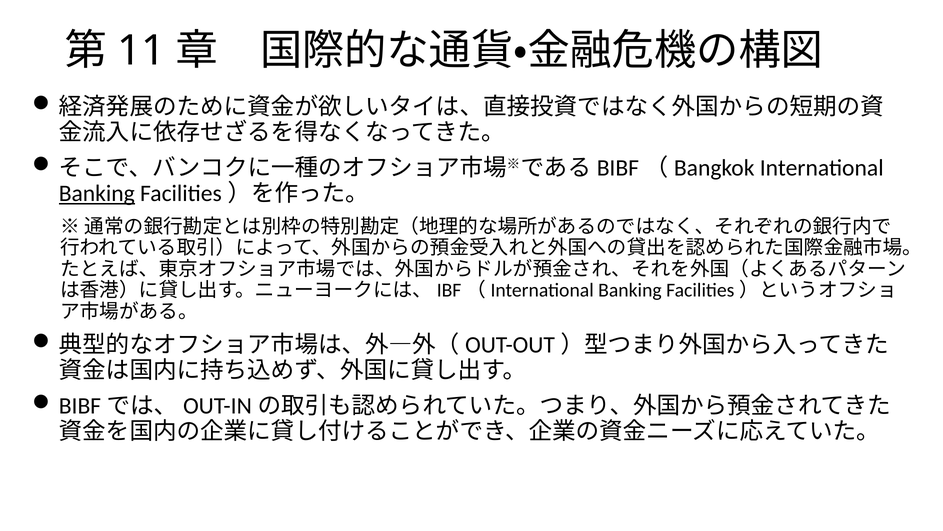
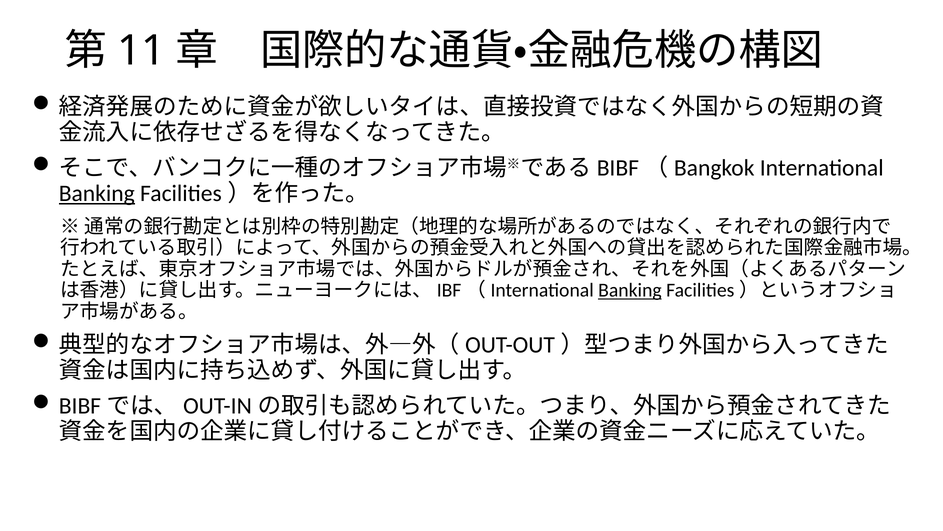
Banking at (630, 290) underline: none -> present
